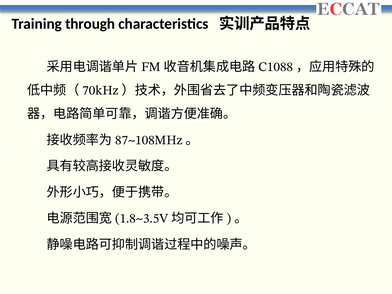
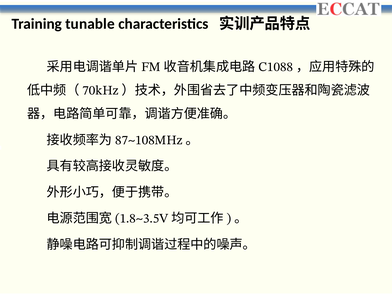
through: through -> tunable
